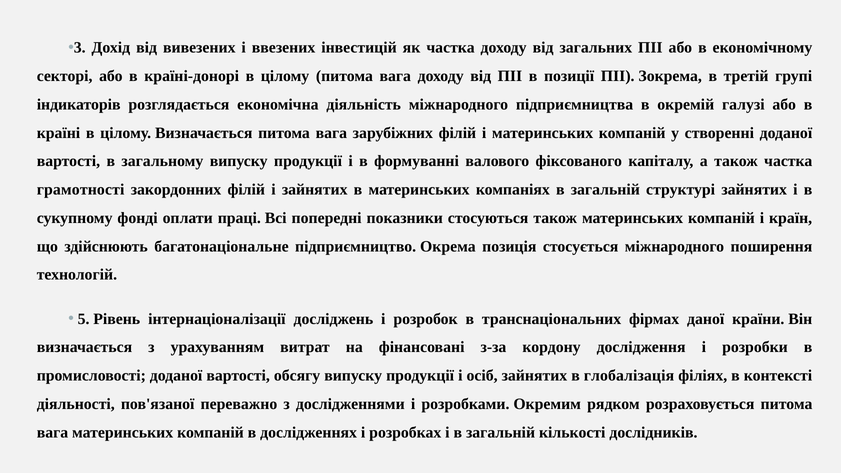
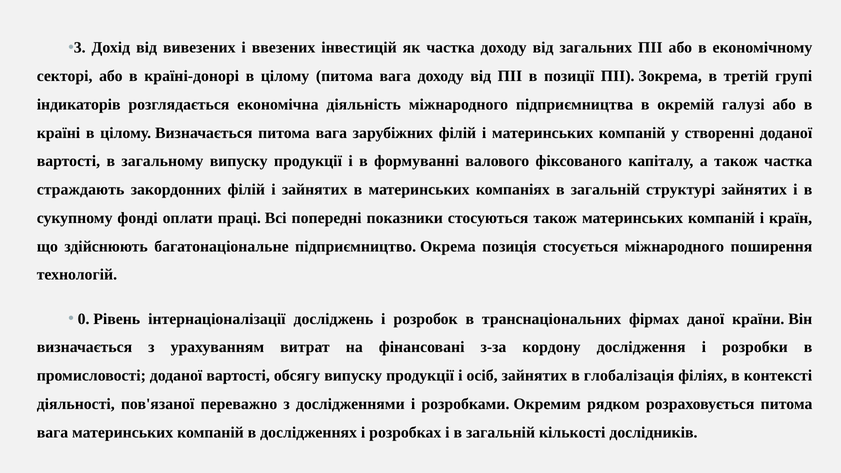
грамотності: грамотності -> страждають
5: 5 -> 0
